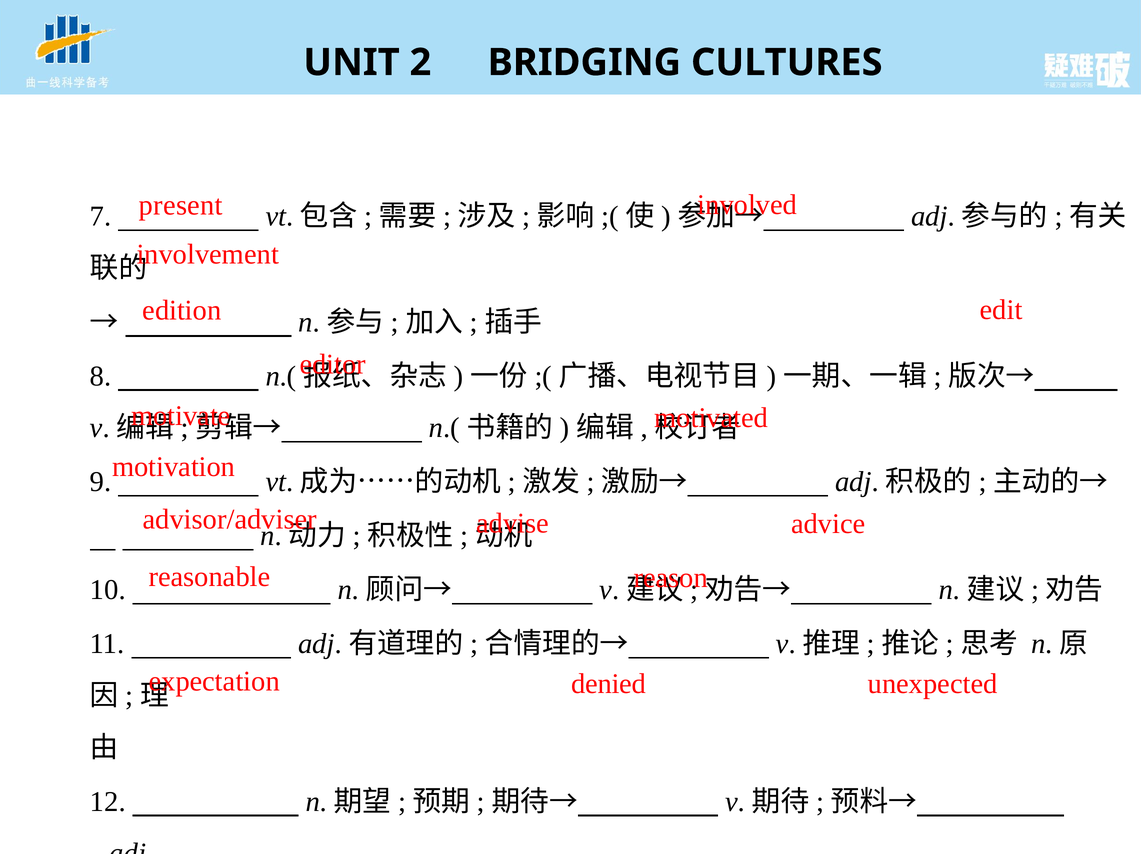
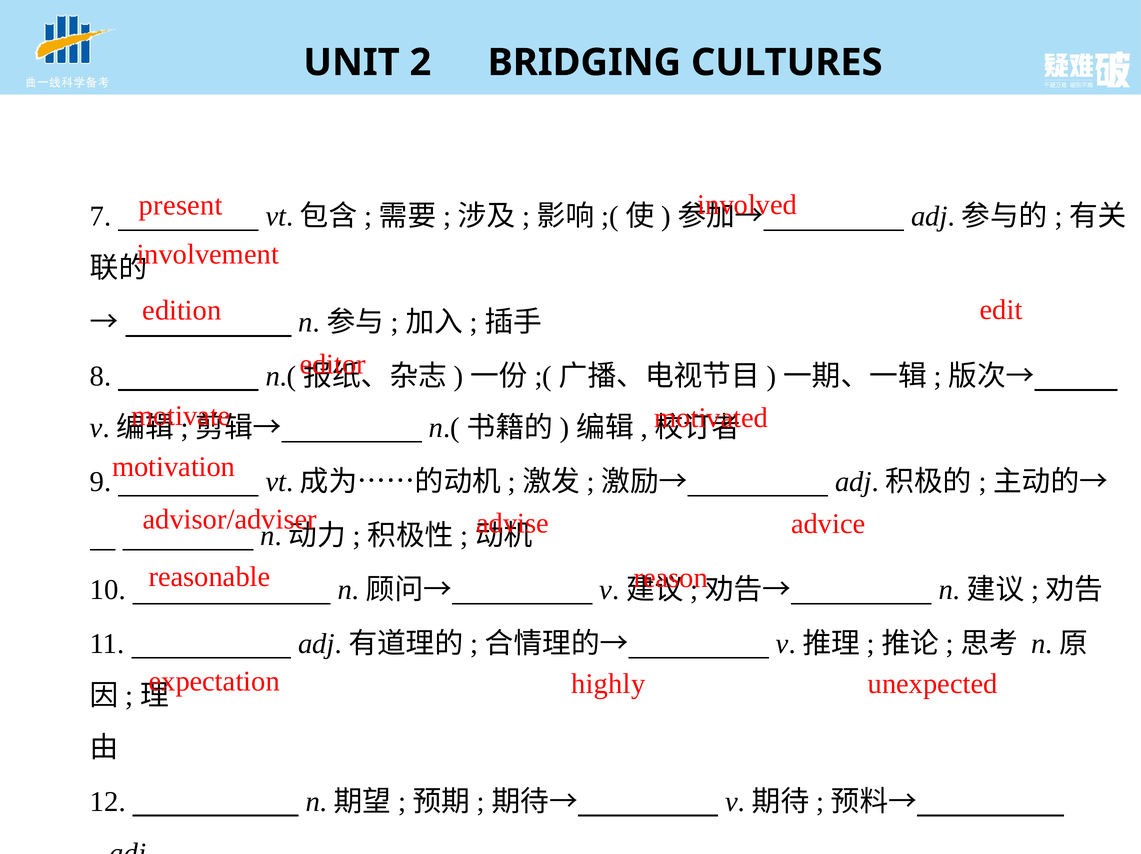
denied: denied -> highly
